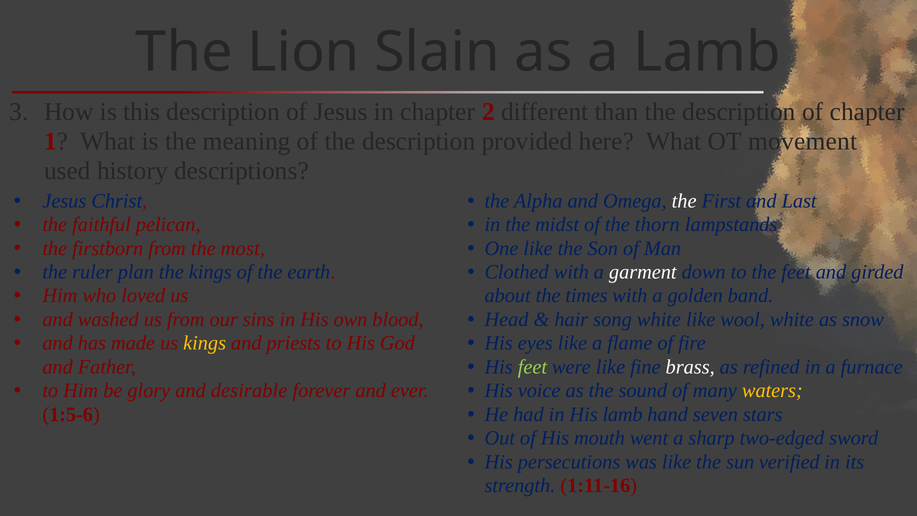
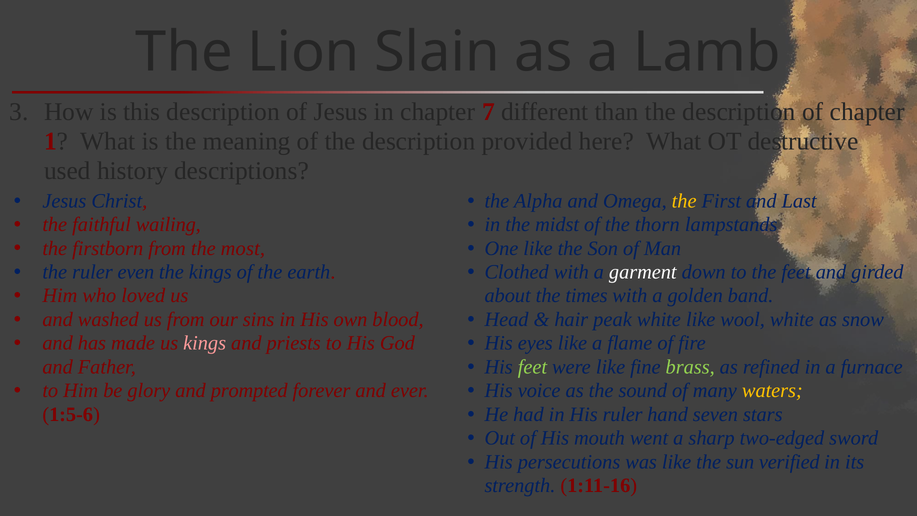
2: 2 -> 7
movement: movement -> destructive
the at (684, 201) colour: white -> yellow
pelican: pelican -> wailing
plan: plan -> even
song: song -> peak
kings at (205, 343) colour: yellow -> pink
brass colour: white -> light green
desirable: desirable -> prompted
His lamb: lamb -> ruler
